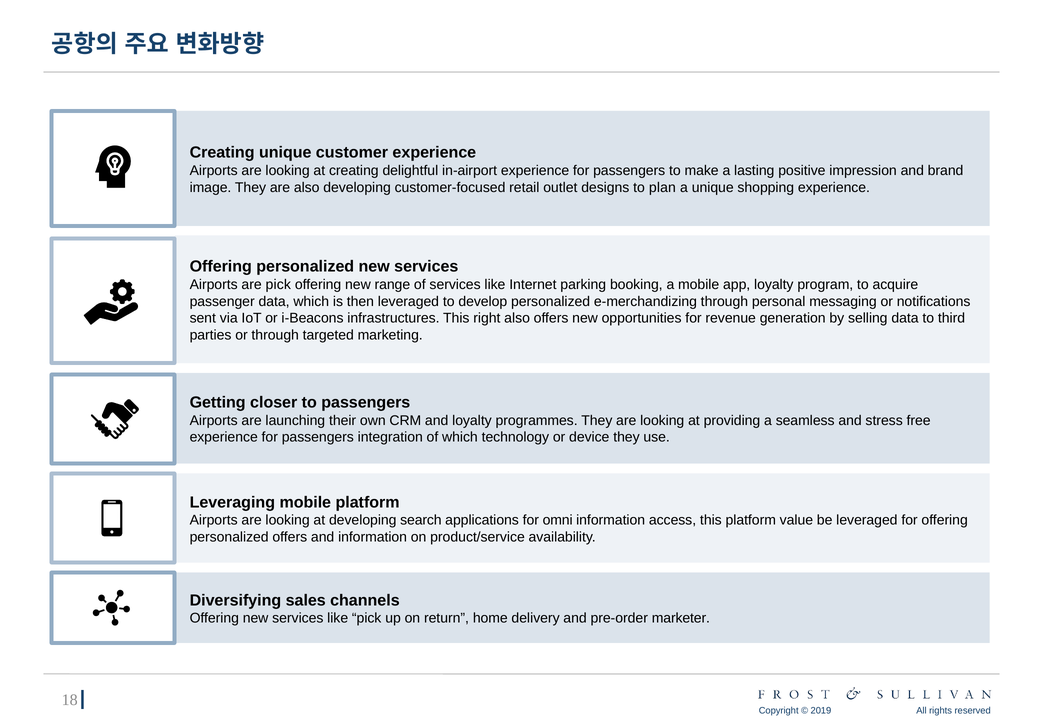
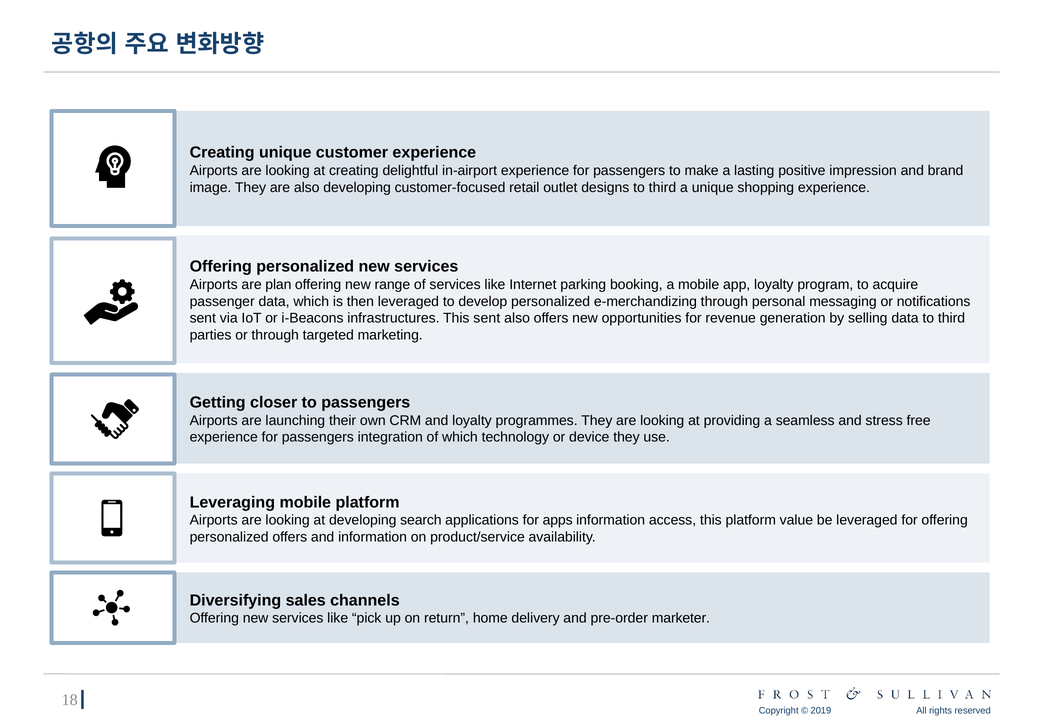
designs to plan: plan -> third
are pick: pick -> plan
This right: right -> sent
omni: omni -> apps
